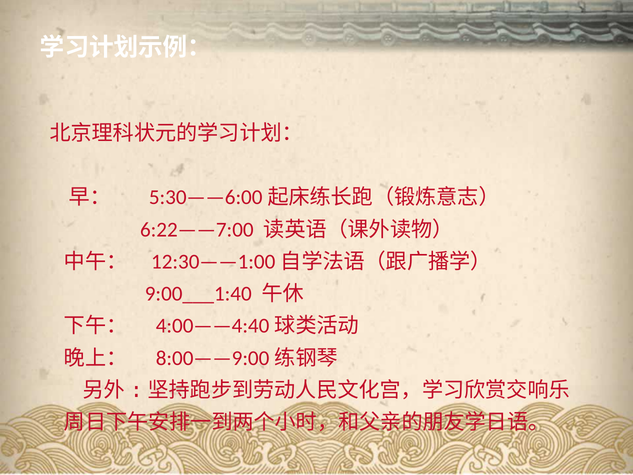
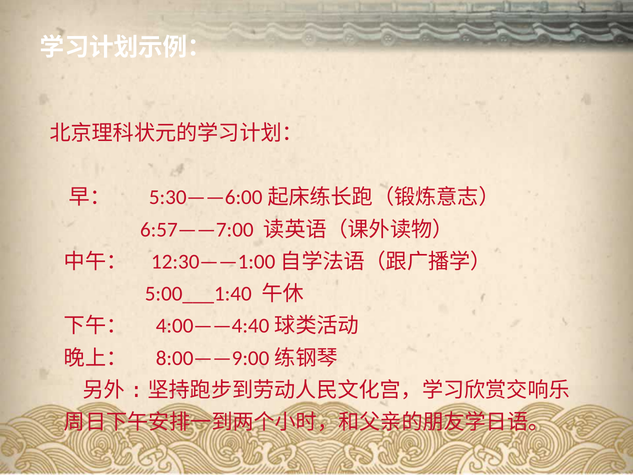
6:22——7:00: 6:22——7:00 -> 6:57——7:00
9:00___1:40: 9:00___1:40 -> 5:00___1:40
